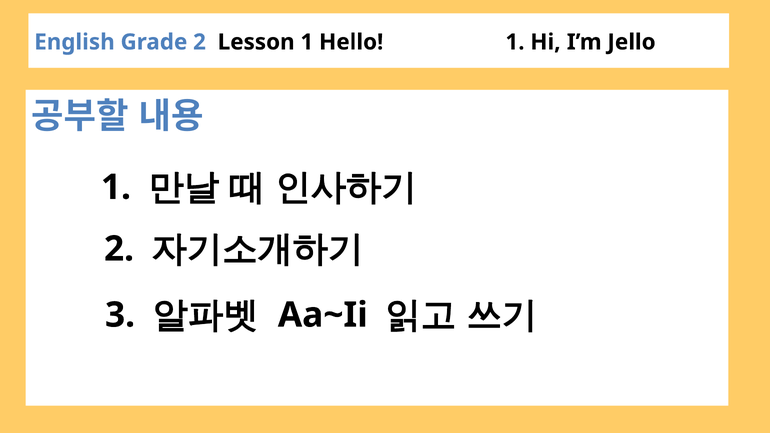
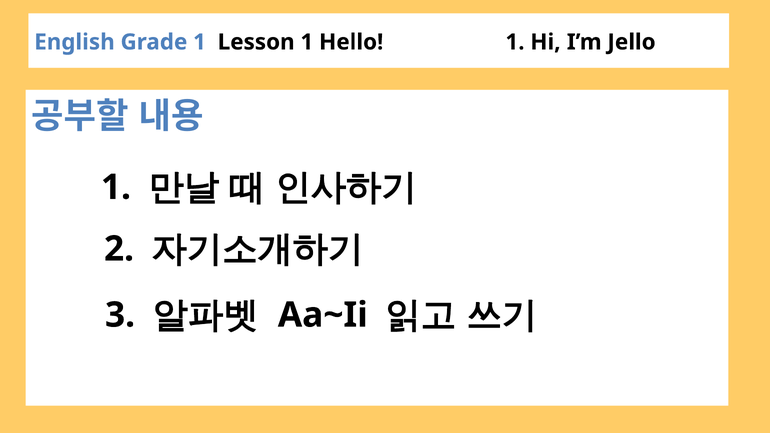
Grade 2: 2 -> 1
